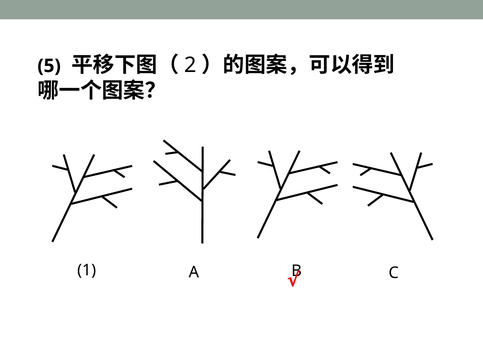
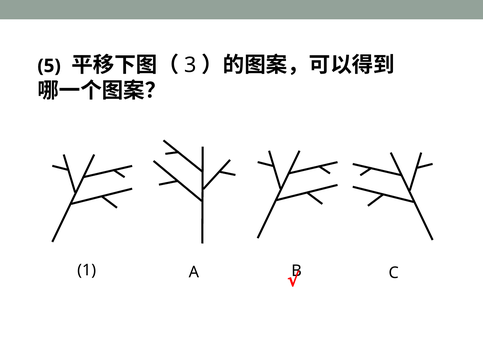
2: 2 -> 3
